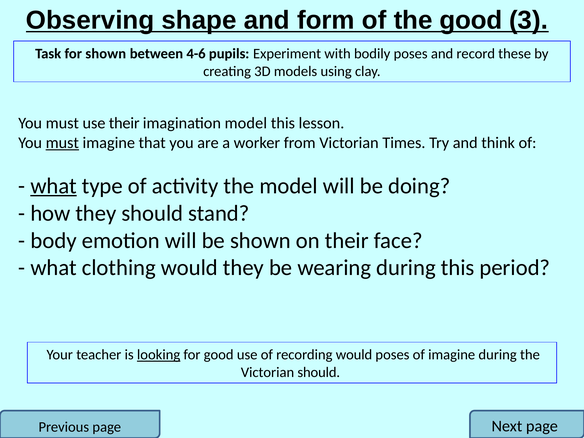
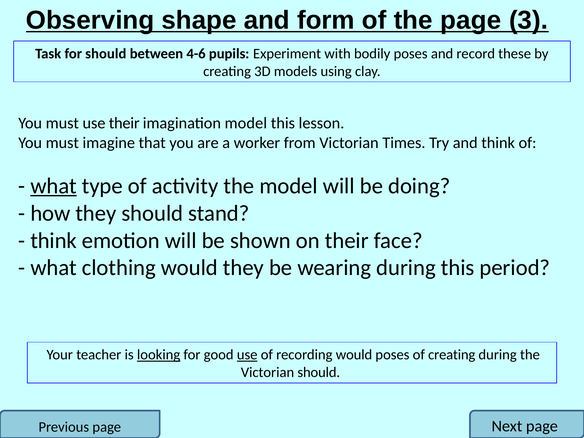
the good: good -> page
for shown: shown -> should
must at (62, 143) underline: present -> none
body at (54, 241): body -> think
use at (247, 355) underline: none -> present
of imagine: imagine -> creating
